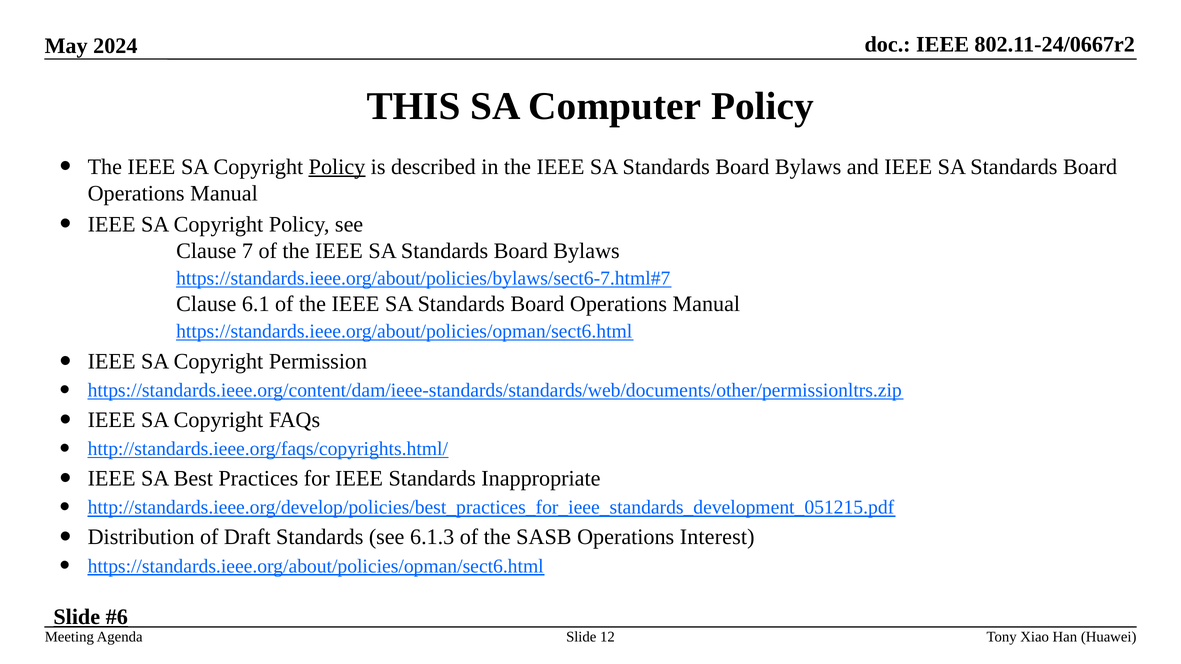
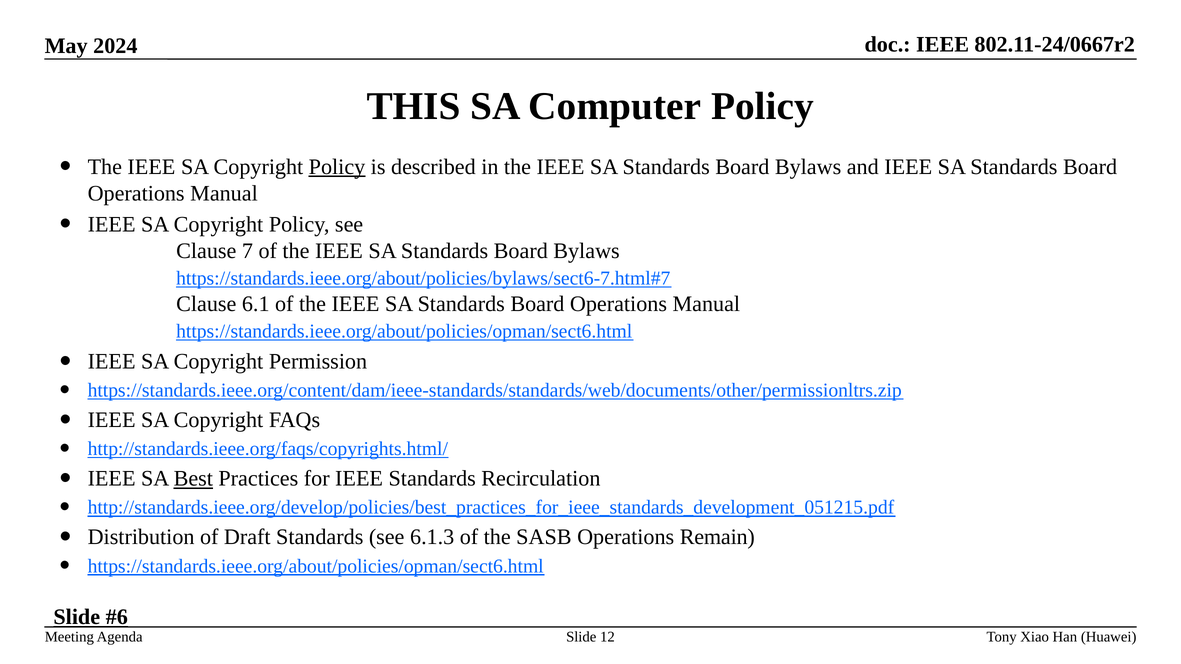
Best underline: none -> present
Inappropriate: Inappropriate -> Recirculation
Interest: Interest -> Remain
